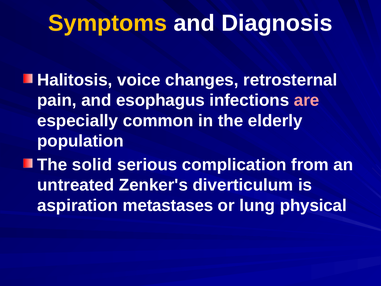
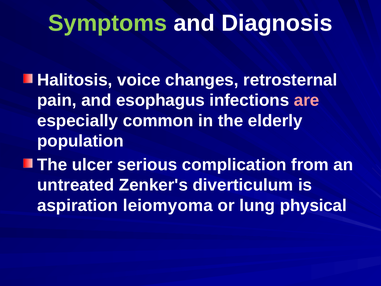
Symptoms colour: yellow -> light green
solid: solid -> ulcer
metastases: metastases -> leiomyoma
